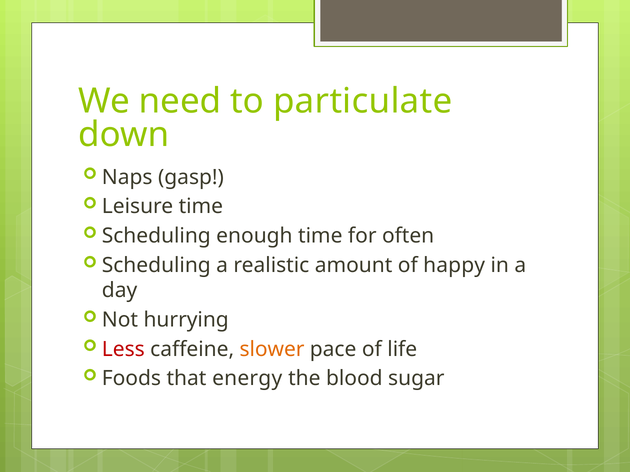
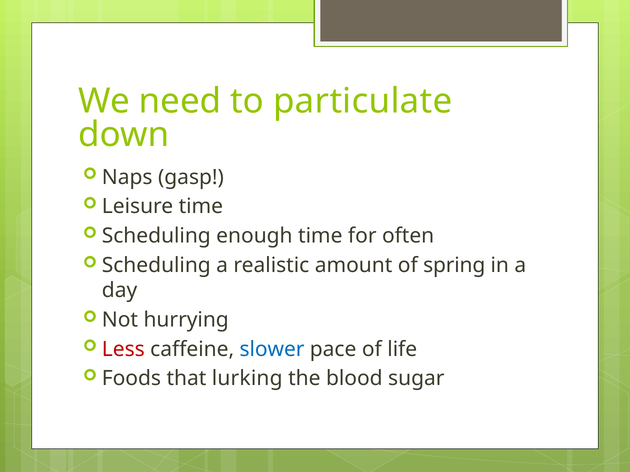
happy: happy -> spring
slower colour: orange -> blue
energy: energy -> lurking
